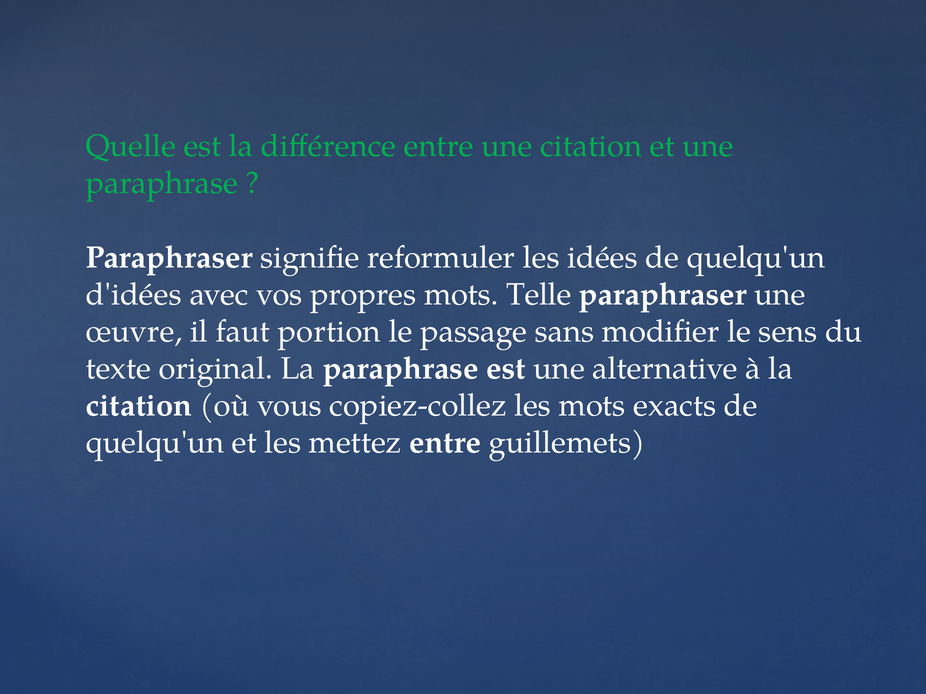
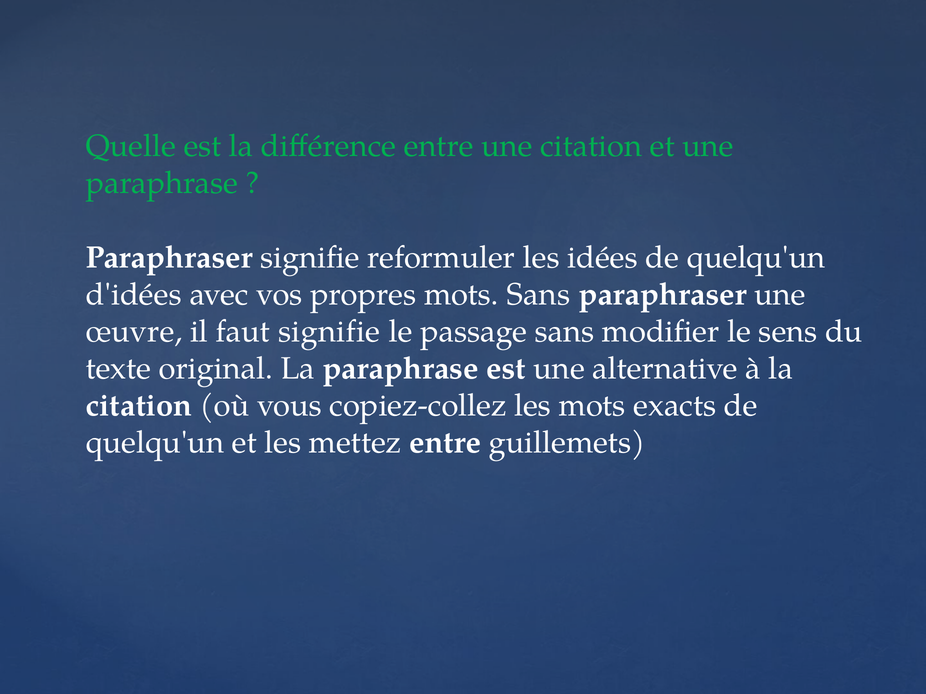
mots Telle: Telle -> Sans
faut portion: portion -> signifie
